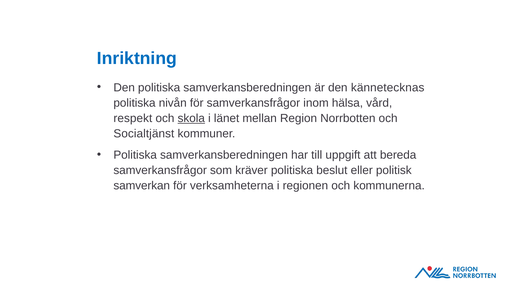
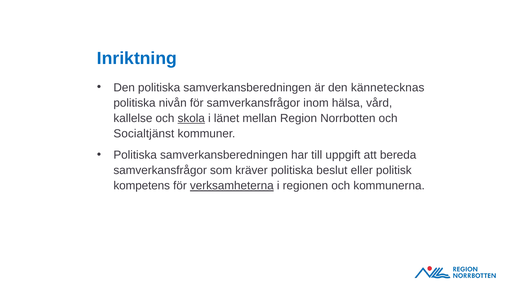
respekt: respekt -> kallelse
samverkan: samverkan -> kompetens
verksamheterna underline: none -> present
